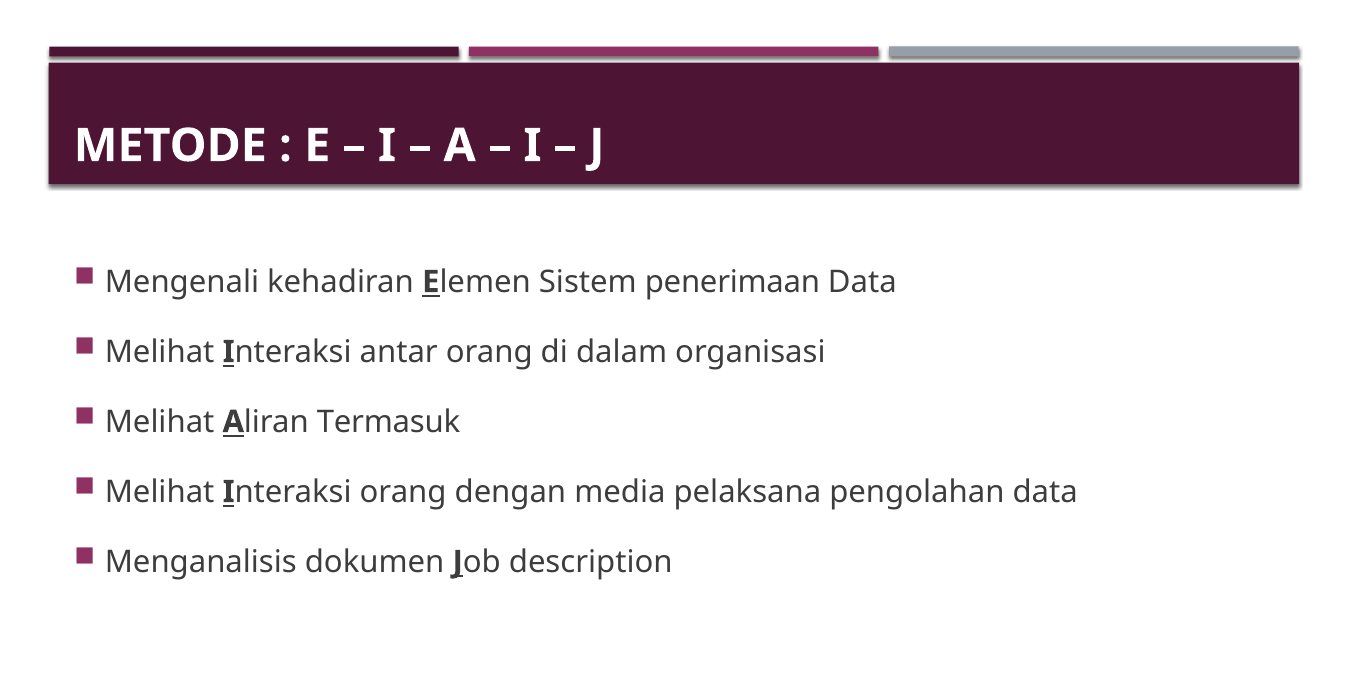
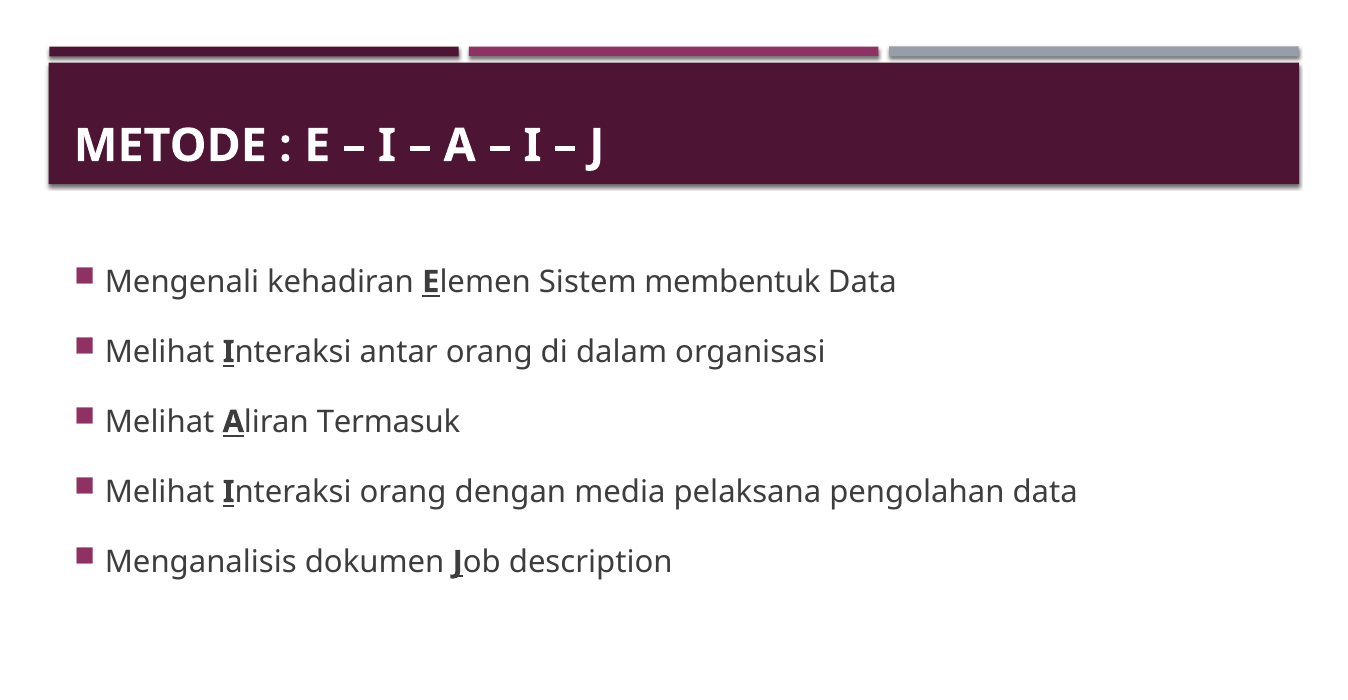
penerimaan: penerimaan -> membentuk
